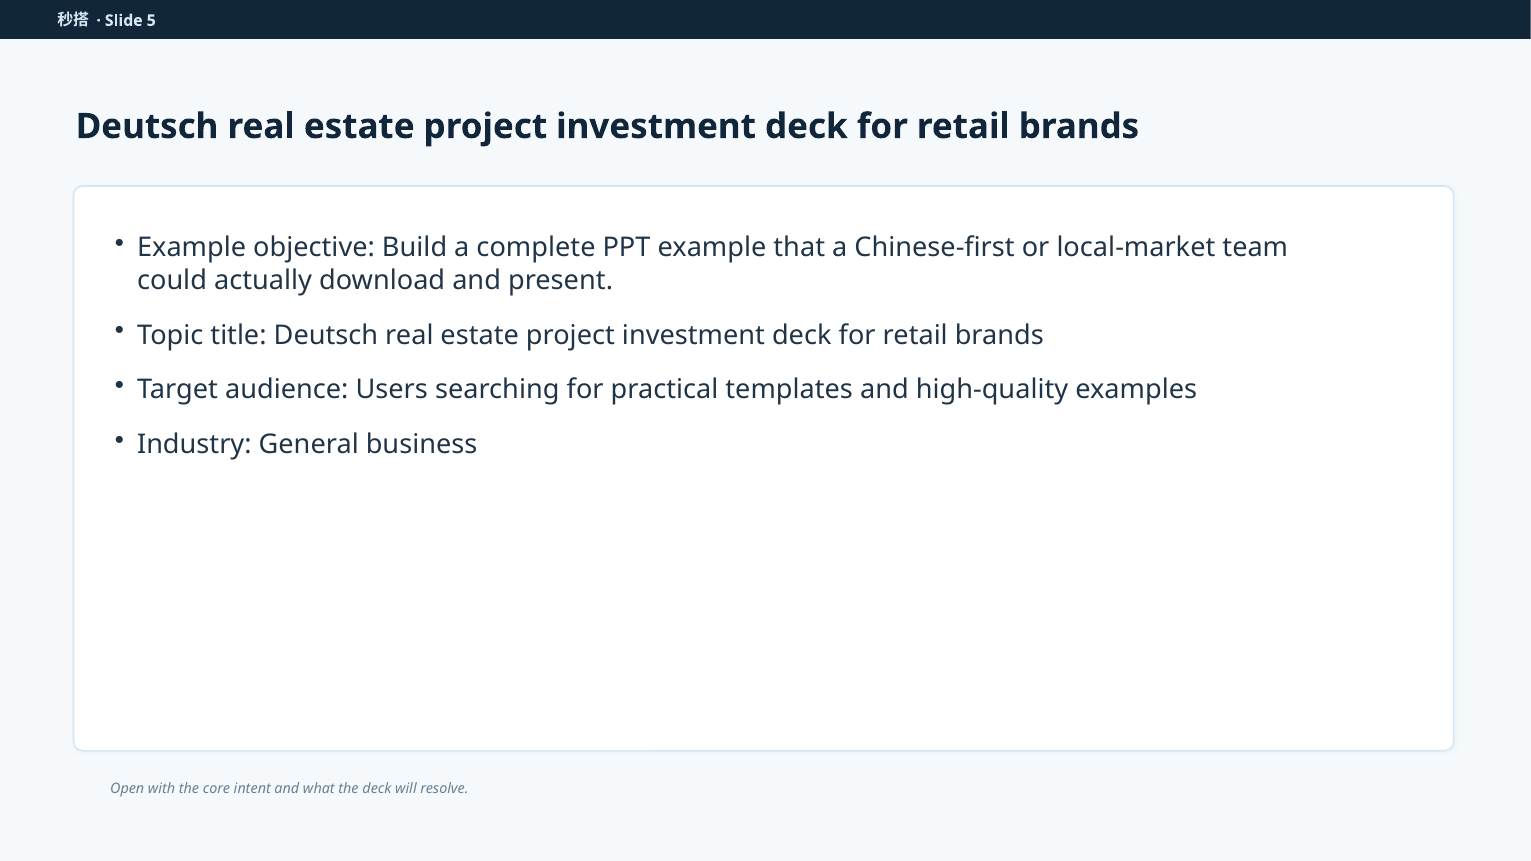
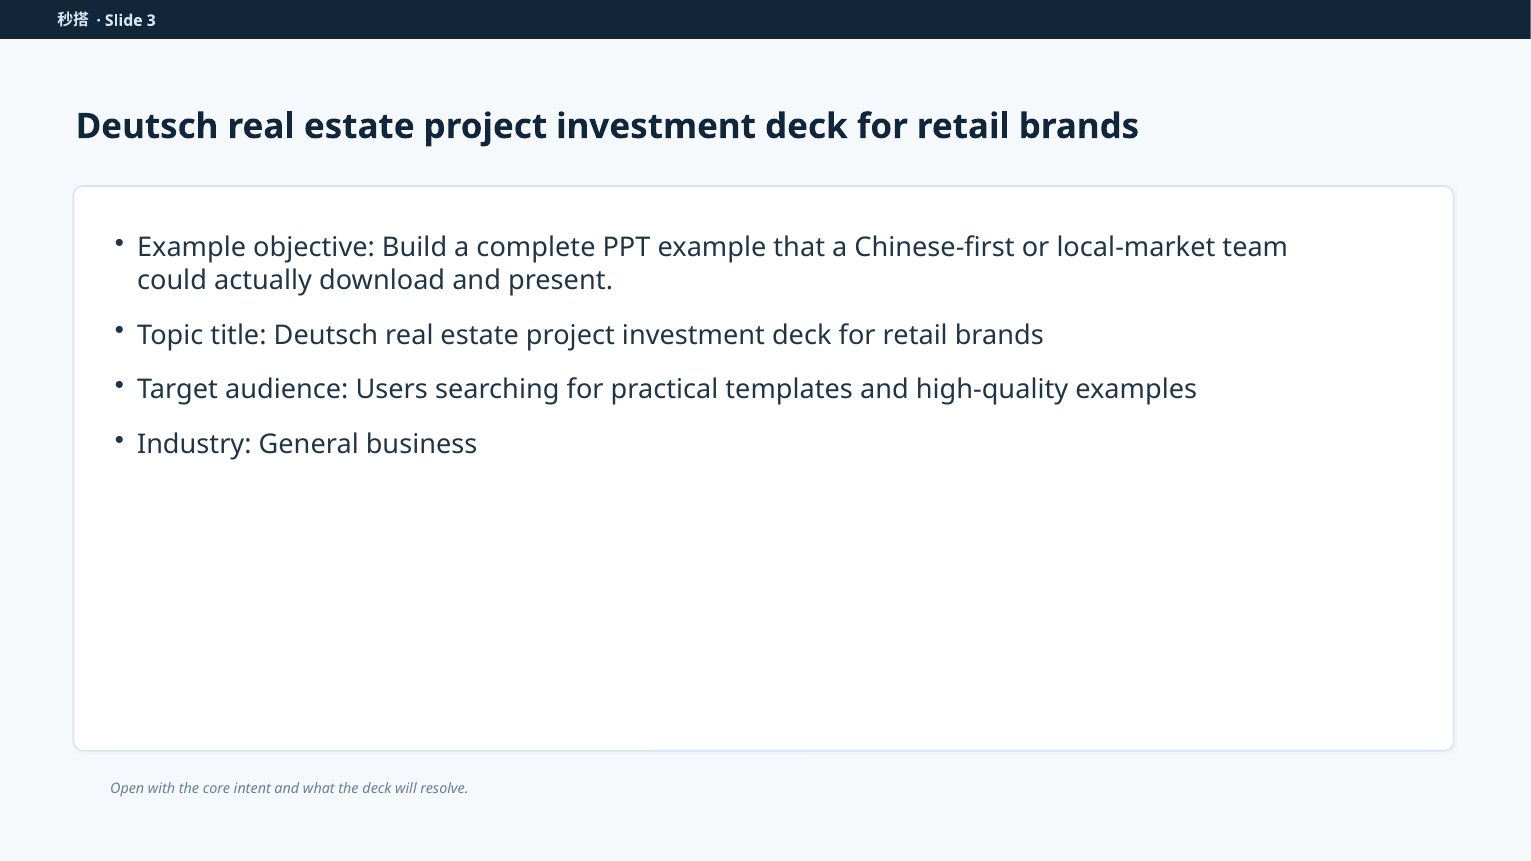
5: 5 -> 3
